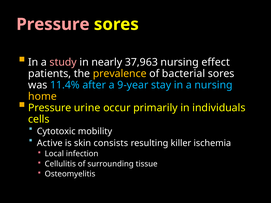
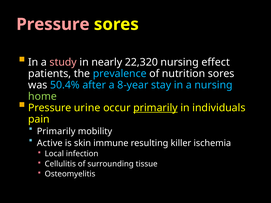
37,963: 37,963 -> 22,320
prevalence colour: yellow -> light blue
bacterial: bacterial -> nutrition
11.4%: 11.4% -> 50.4%
9-year: 9-year -> 8-year
home colour: yellow -> light green
primarily at (155, 108) underline: none -> present
cells: cells -> pain
Cytotoxic at (56, 132): Cytotoxic -> Primarily
consists: consists -> immune
